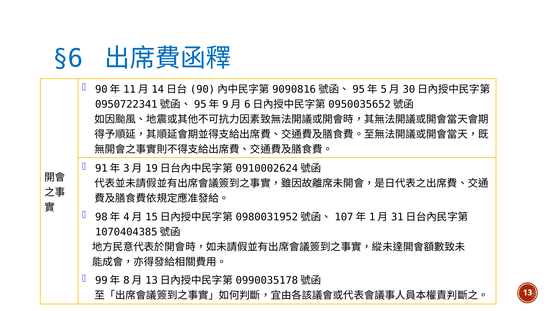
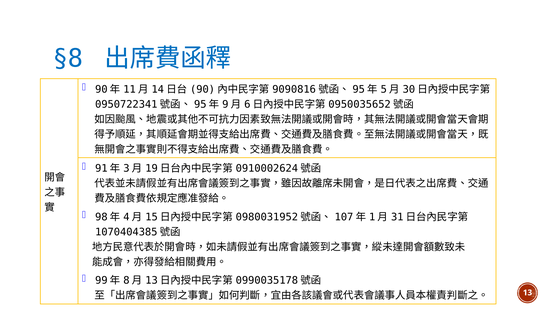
§6: §6 -> §8
